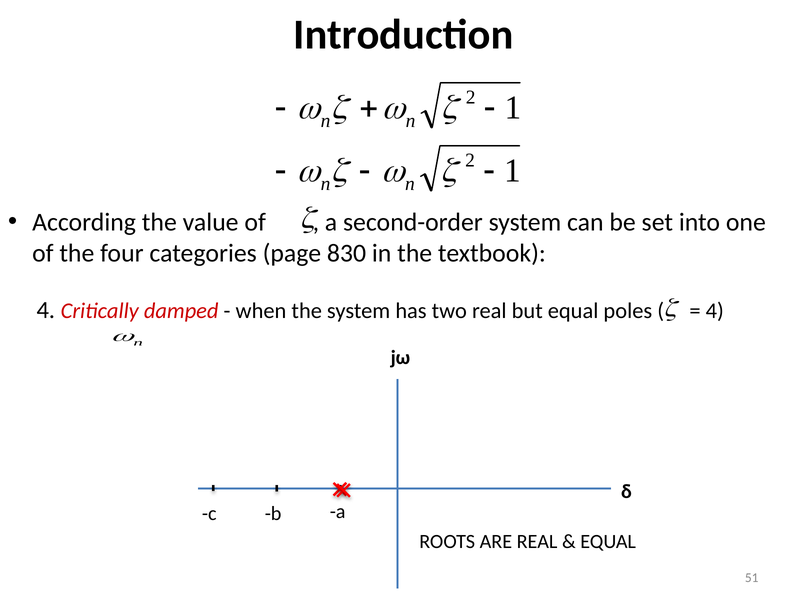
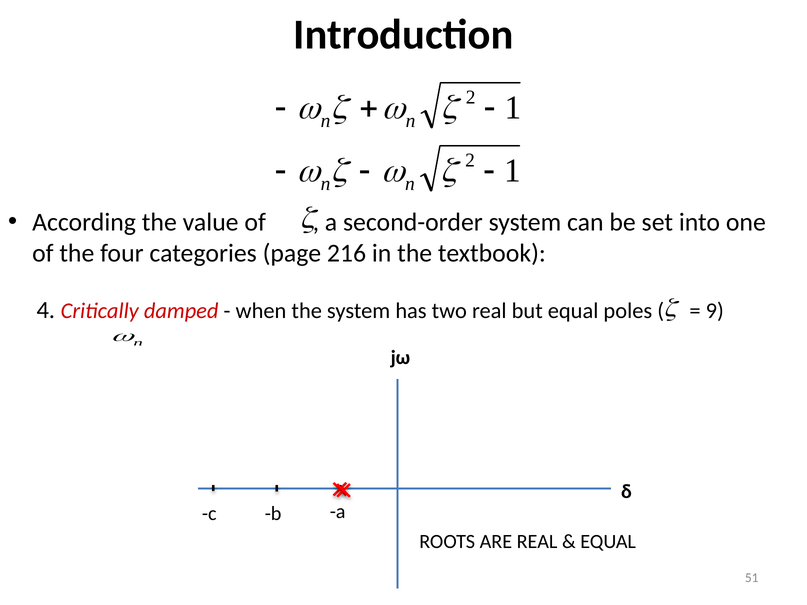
830: 830 -> 216
4 at (715, 311): 4 -> 9
